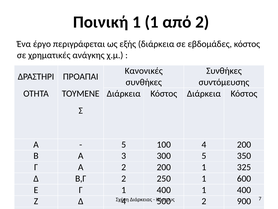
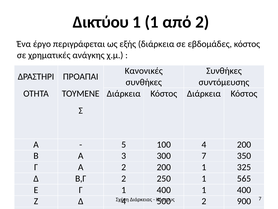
Ποινική: Ποινική -> Δικτύου
300 5: 5 -> 7
600: 600 -> 565
